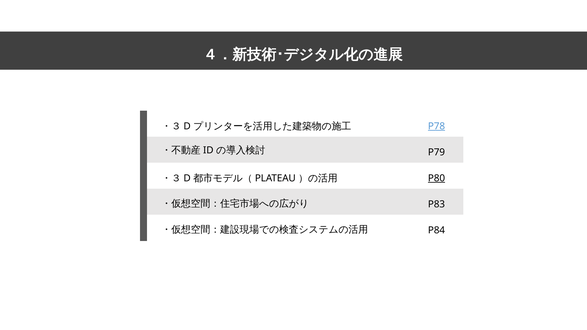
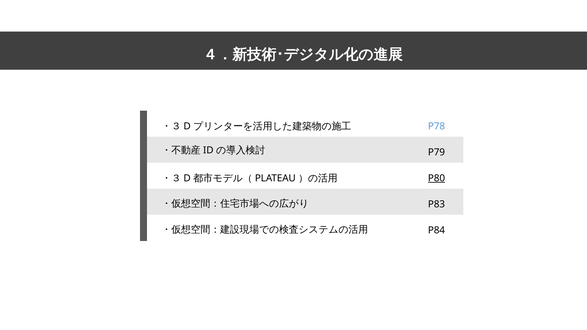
P78 underline: present -> none
